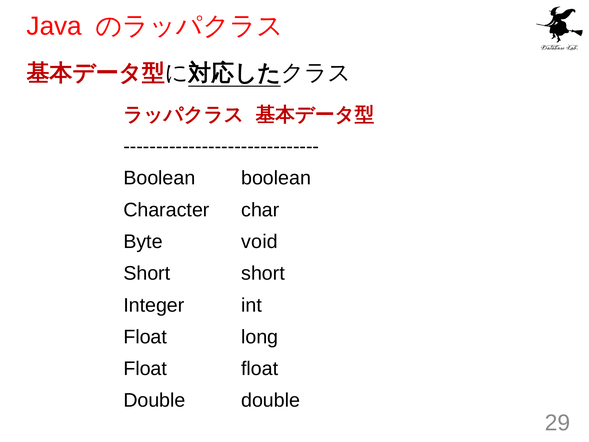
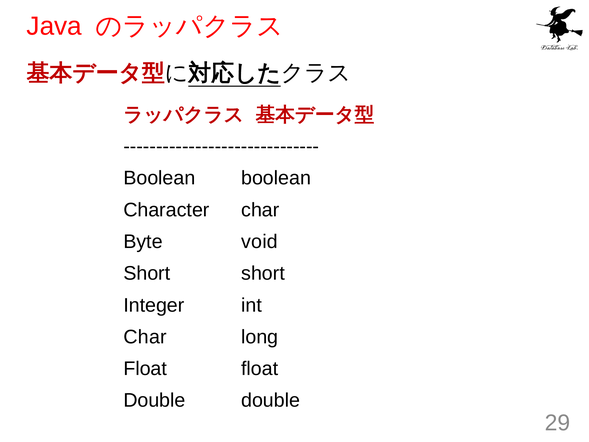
Float at (145, 337): Float -> Char
